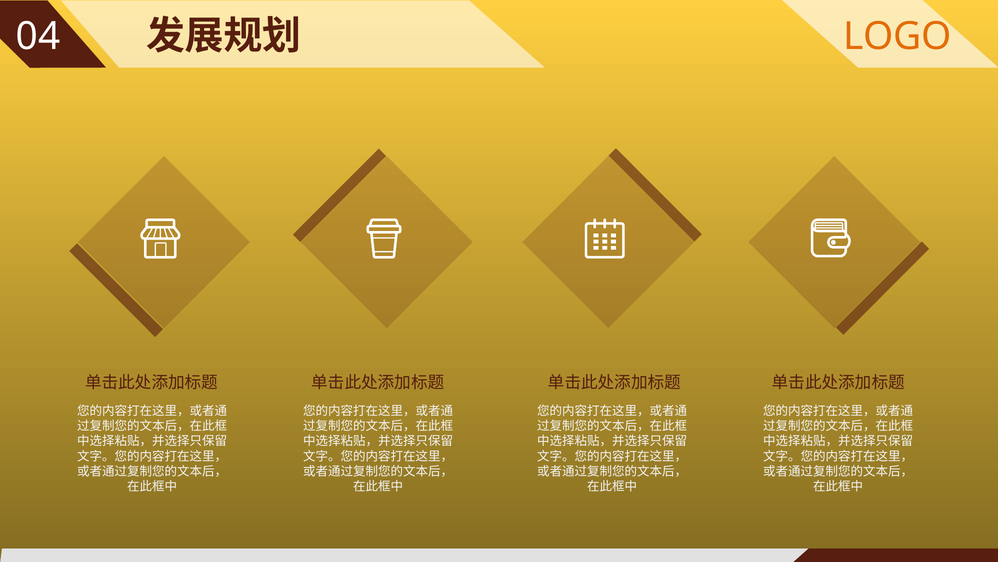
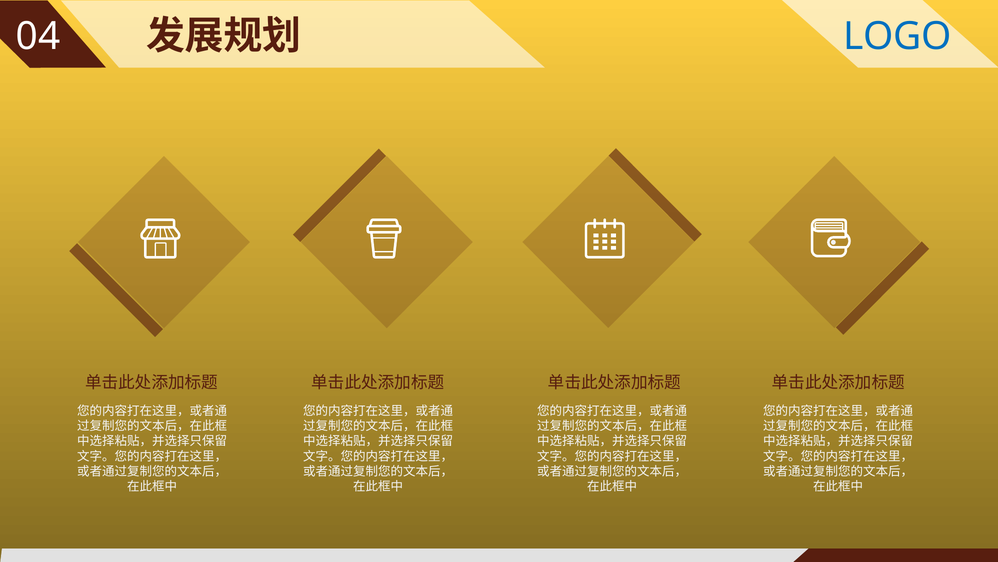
LOGO colour: orange -> blue
